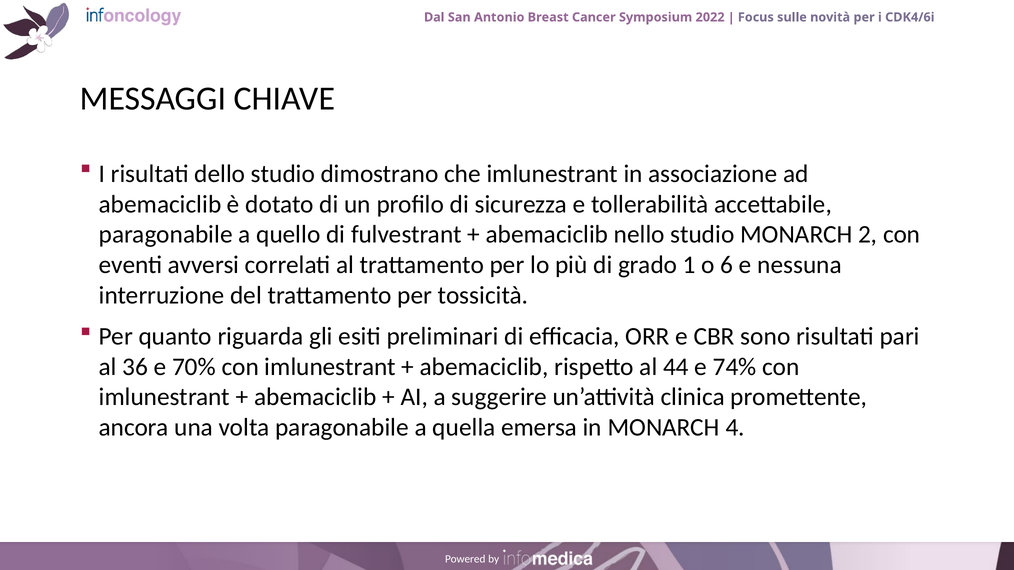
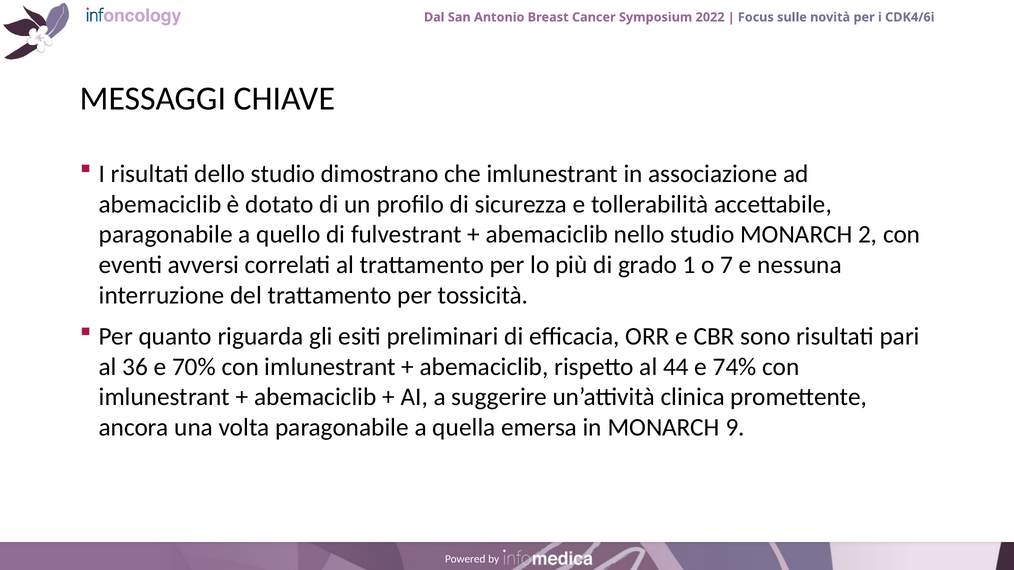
6: 6 -> 7
4: 4 -> 9
